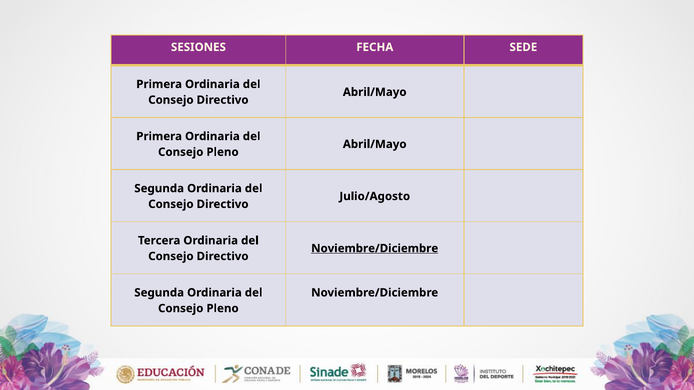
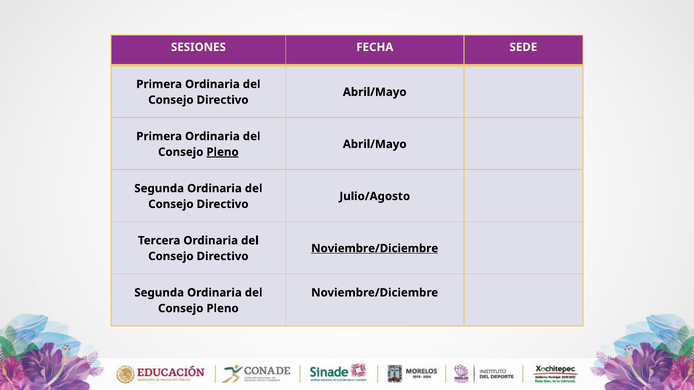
Pleno at (223, 152) underline: none -> present
